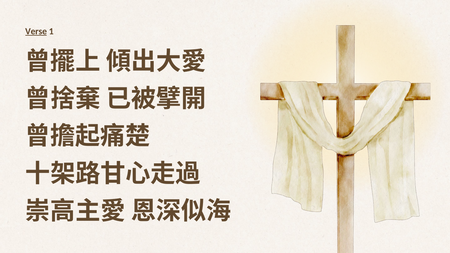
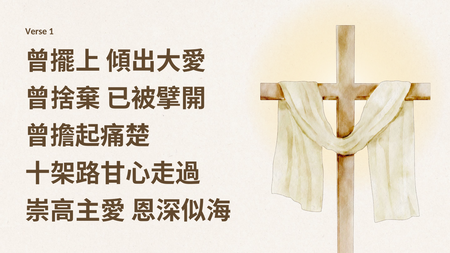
Verse underline: present -> none
